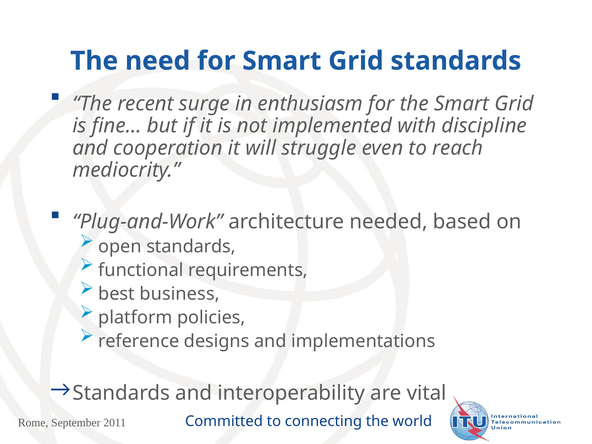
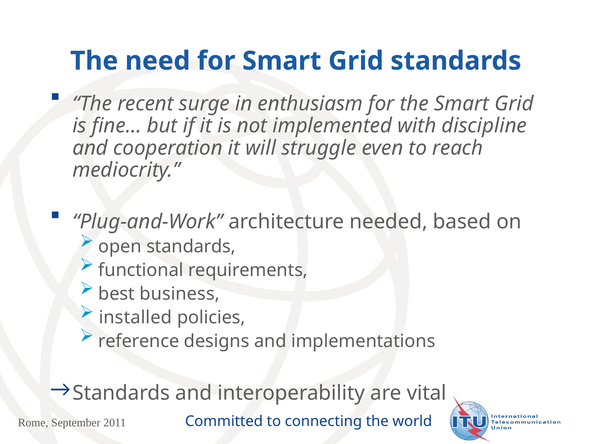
platform: platform -> installed
